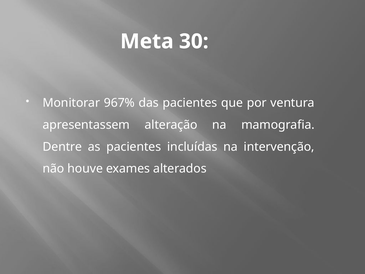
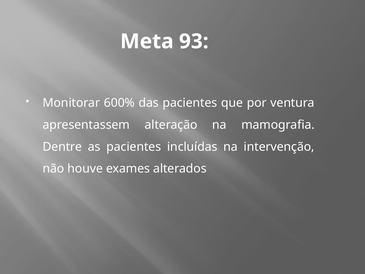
30: 30 -> 93
967%: 967% -> 600%
